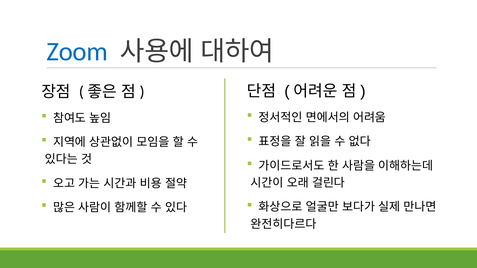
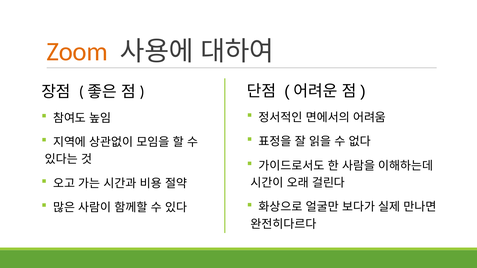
Zoom colour: blue -> orange
